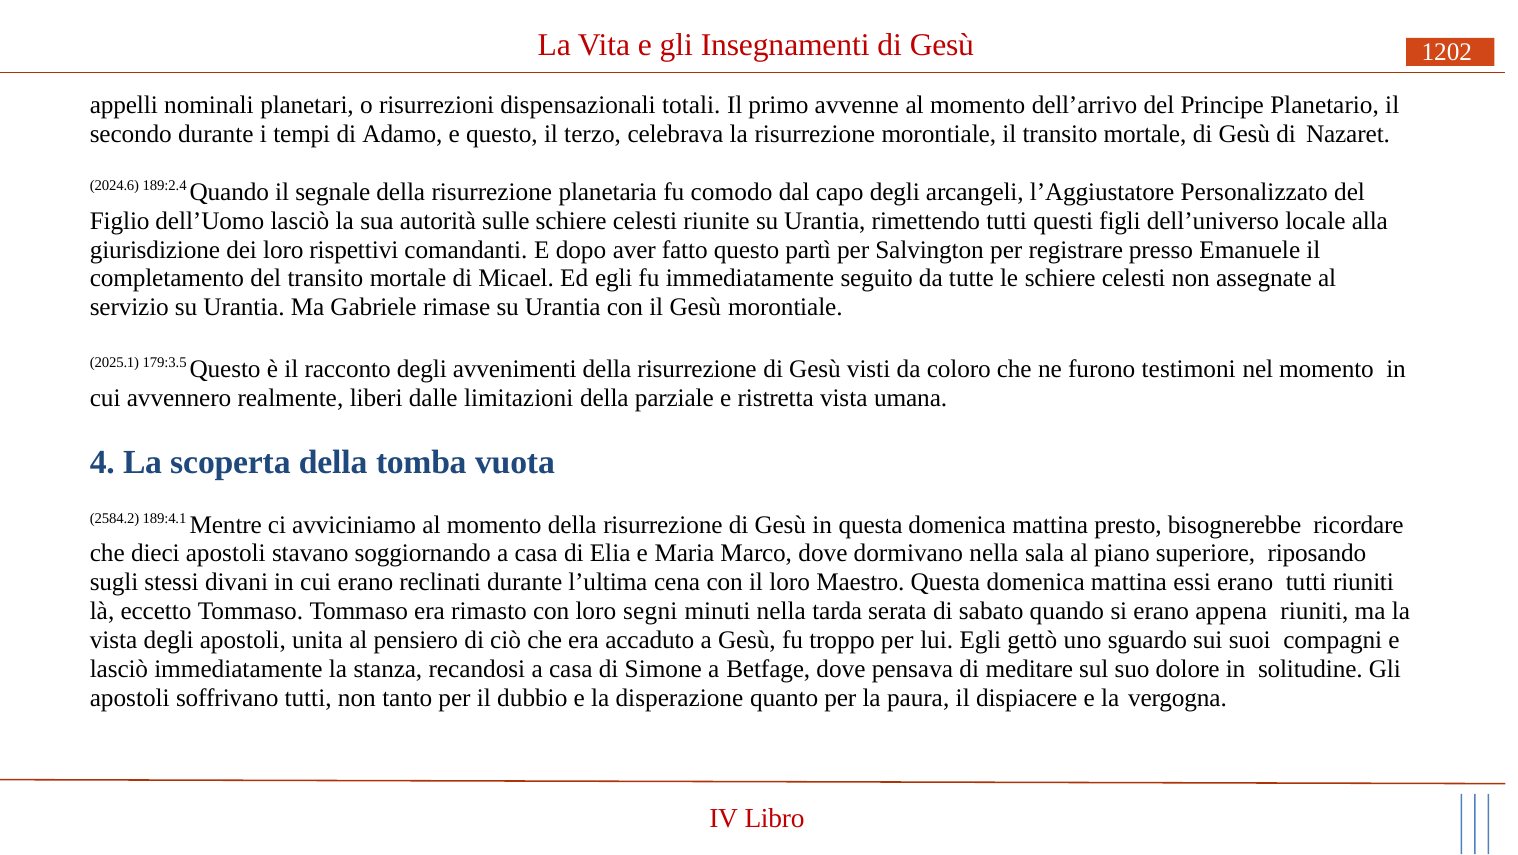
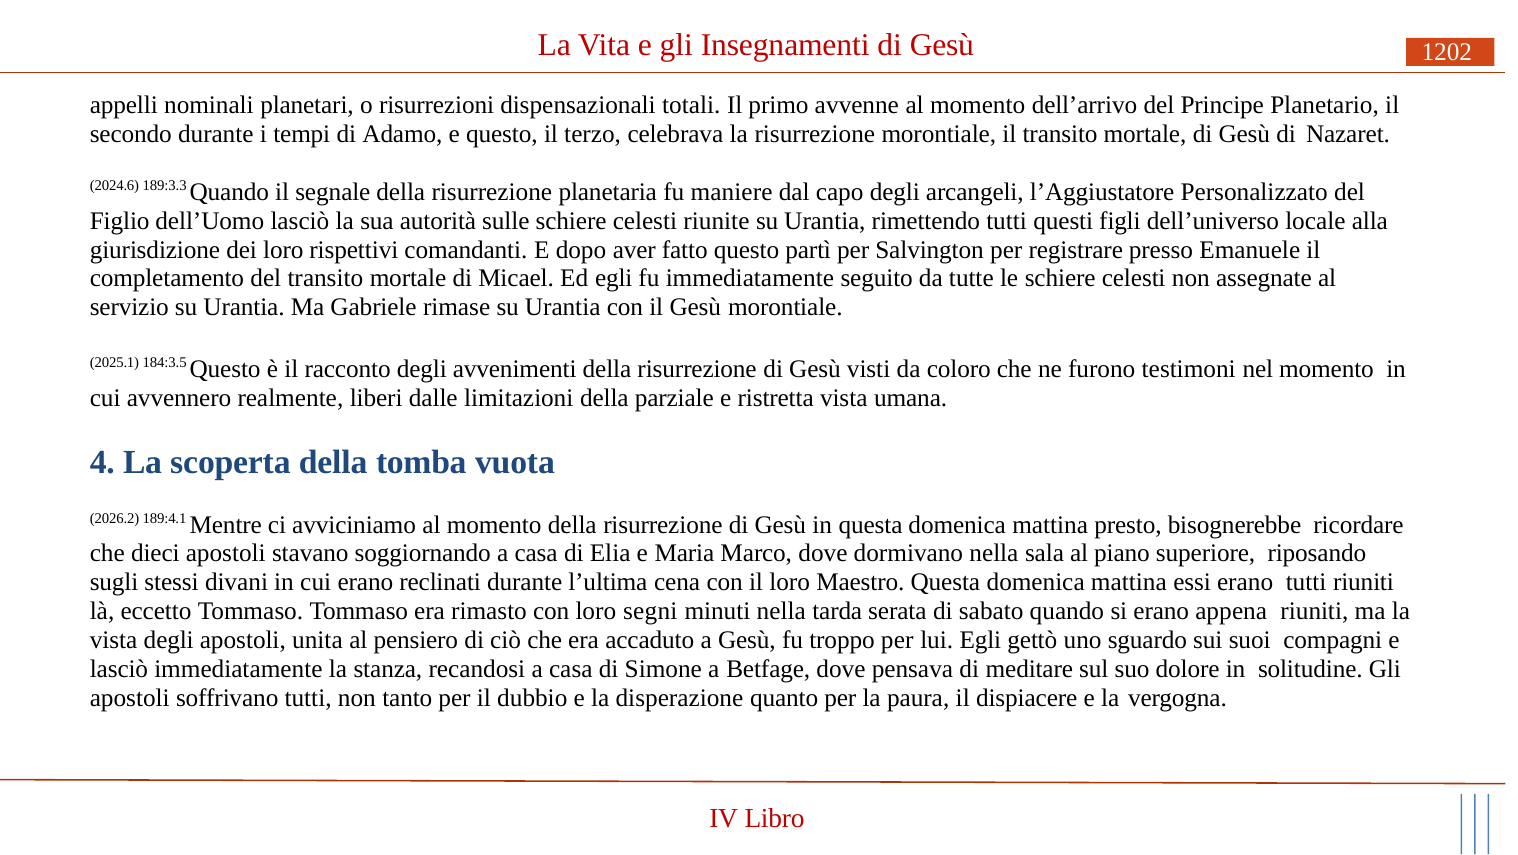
189:2.4: 189:2.4 -> 189:3.3
comodo: comodo -> maniere
179:3.5: 179:3.5 -> 184:3.5
2584.2: 2584.2 -> 2026.2
